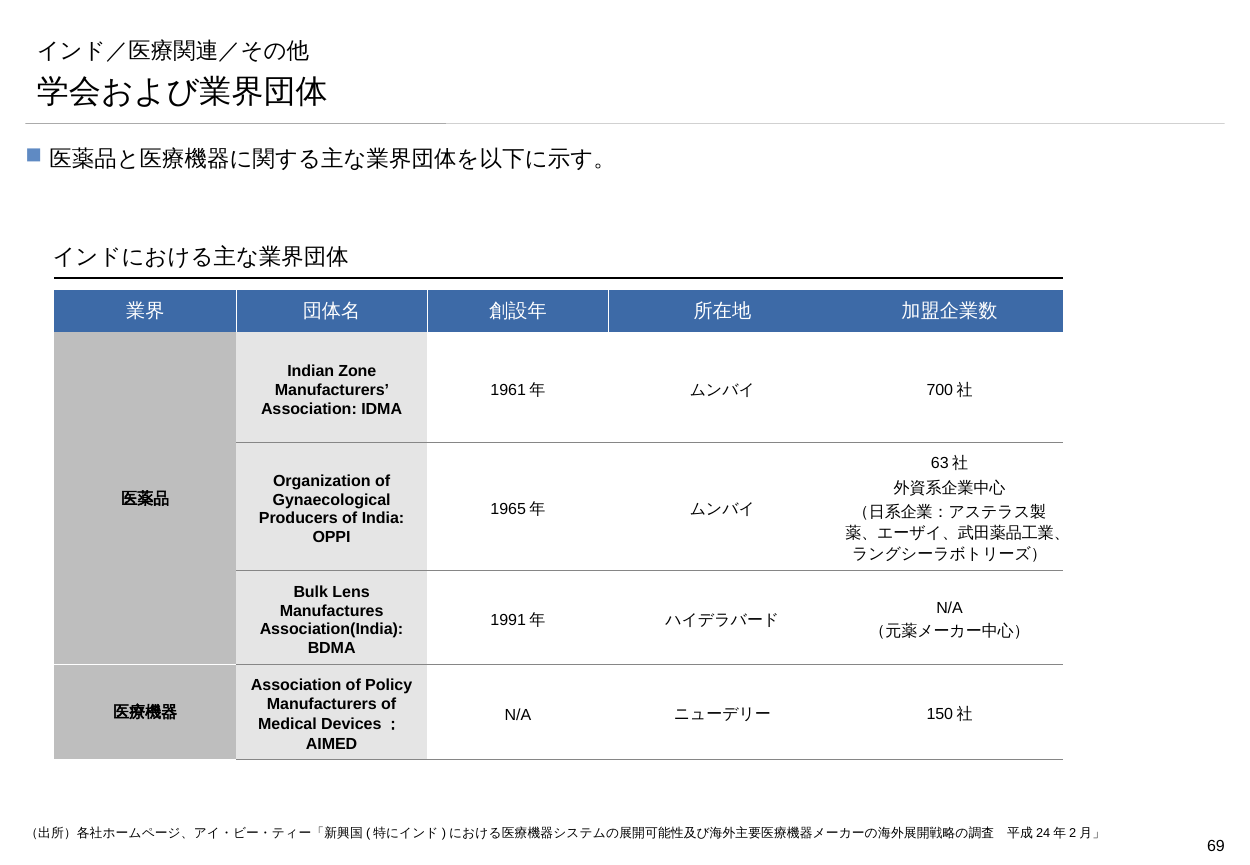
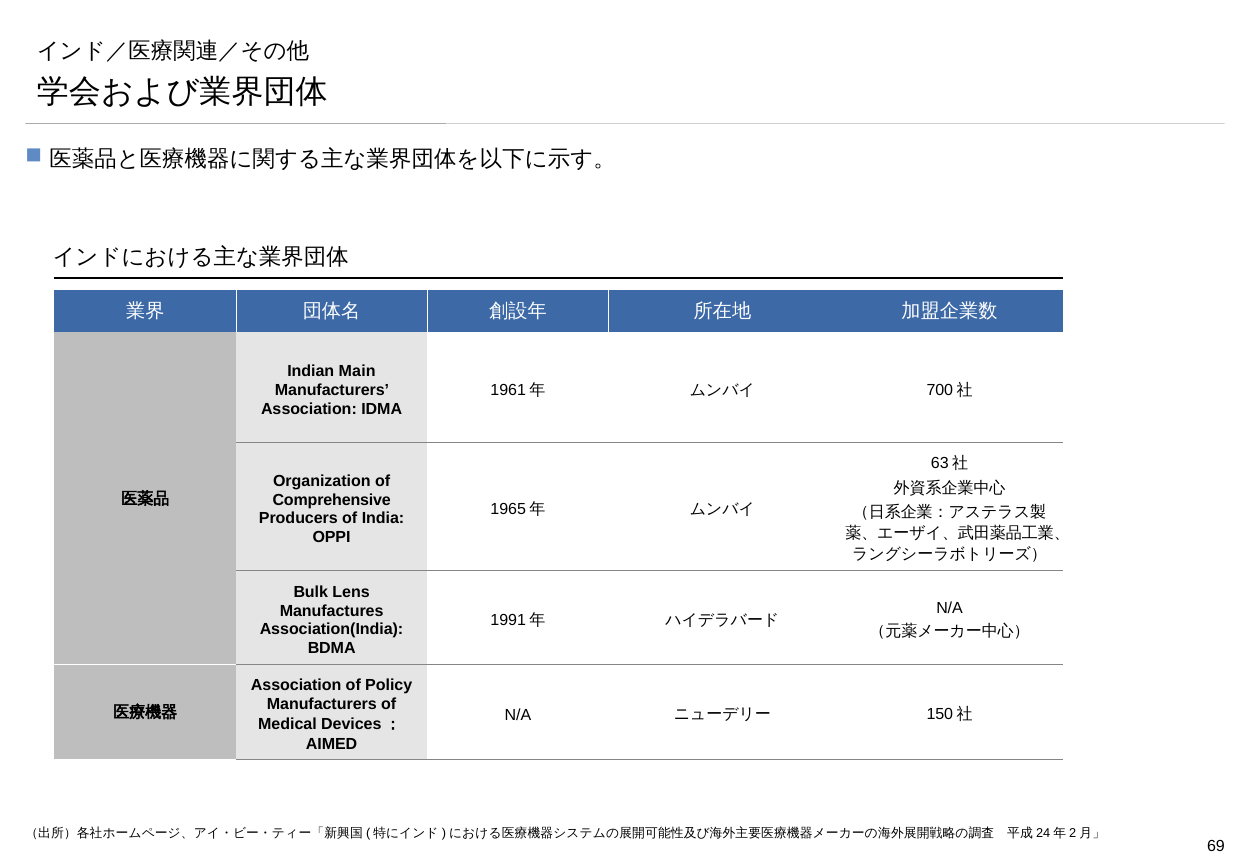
Zone: Zone -> Main
Gynaecological: Gynaecological -> Comprehensive
